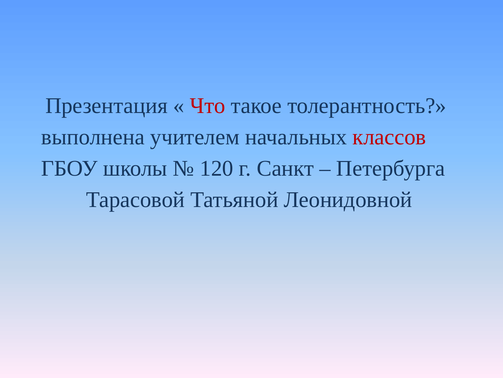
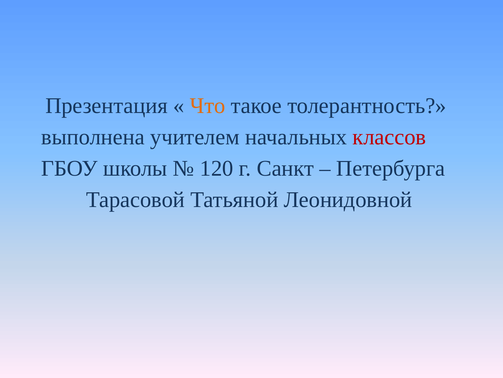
Что colour: red -> orange
